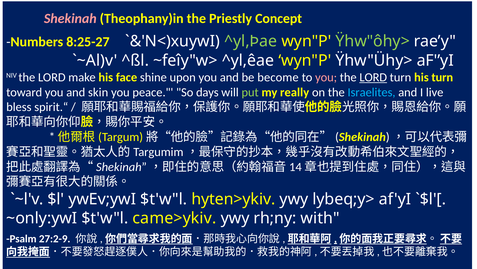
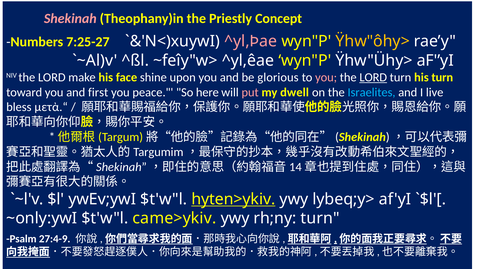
8:25-27: 8:25-27 -> 7:25-27
^yl,Þae colour: light green -> pink
Ÿhw"ôhy> colour: light green -> yellow
become: become -> glorious
skin: skin -> first
days: days -> here
put colour: light green -> pink
really: really -> dwell
spirit.“: spirit.“ -> μετὰ.“
hyten>ykiv underline: none -> present
rh;ny with: with -> turn
27:2-9: 27:2-9 -> 27:4-9
